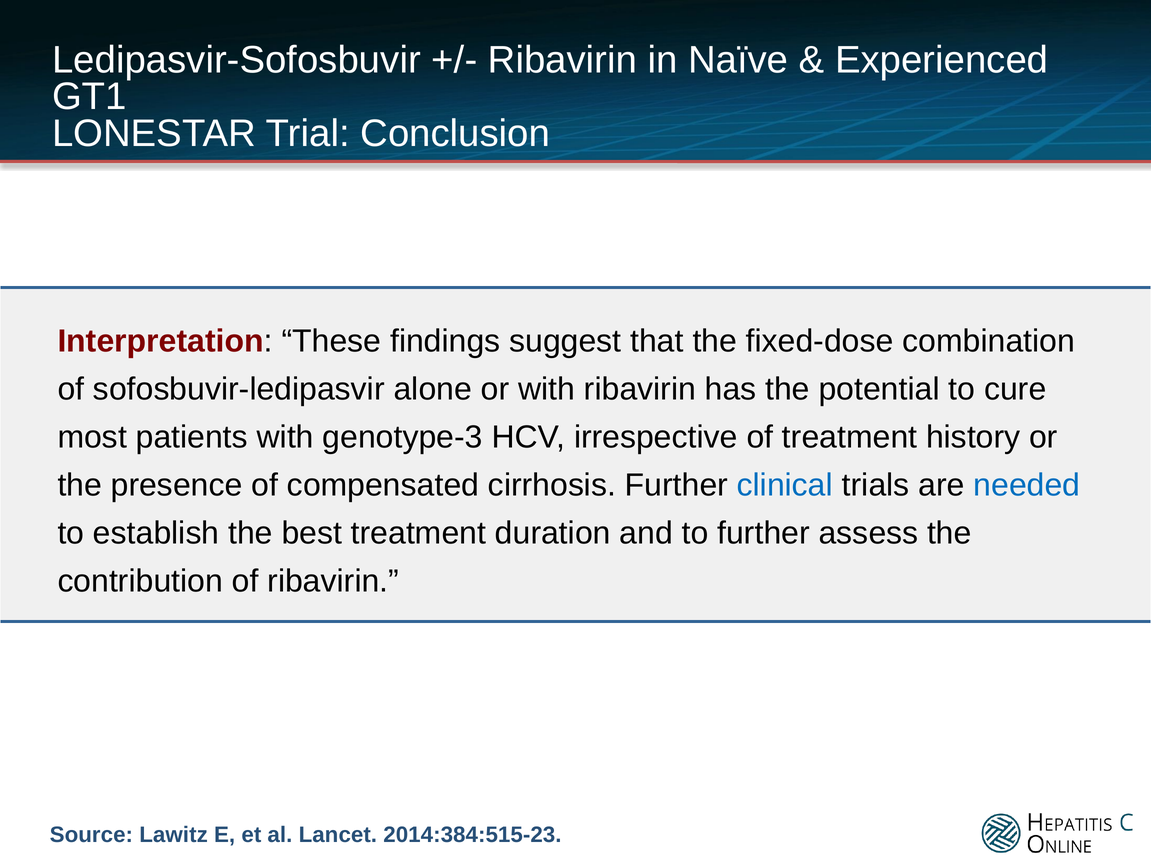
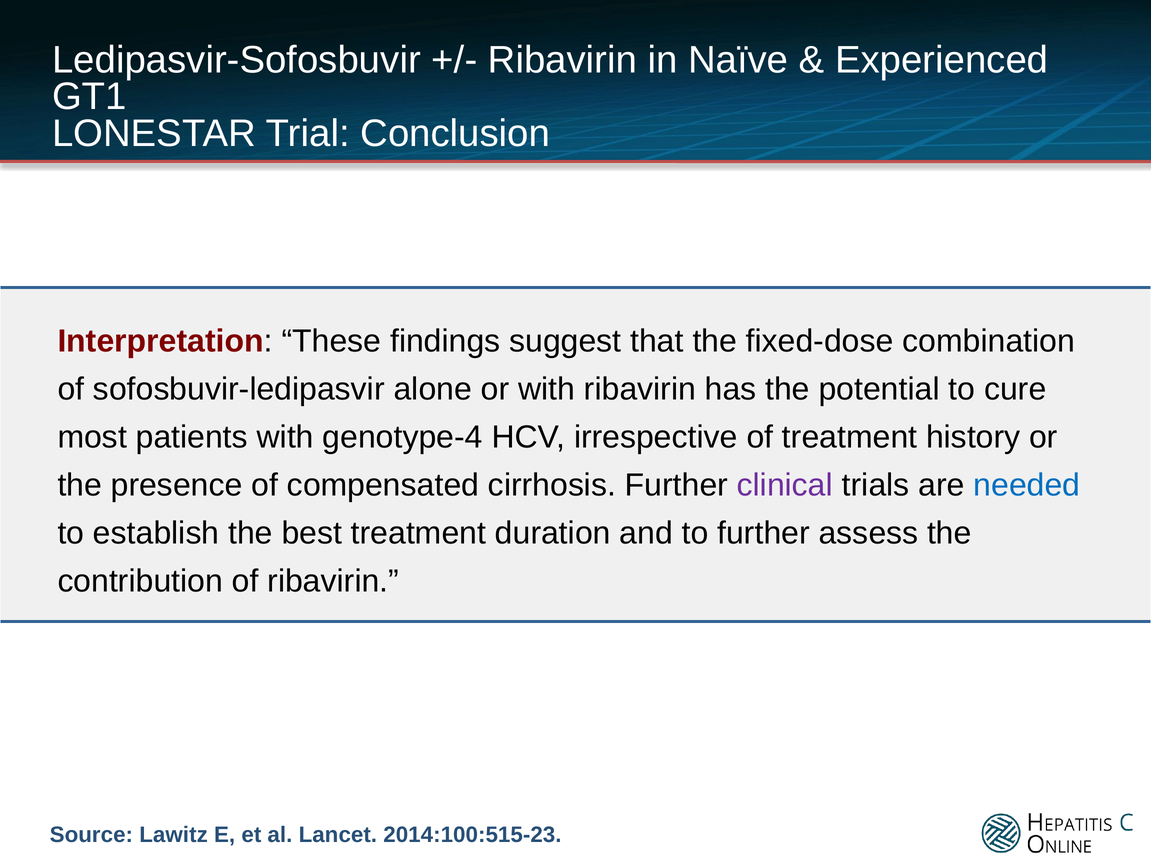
genotype-3: genotype-3 -> genotype-4
clinical colour: blue -> purple
2014:384:515-23: 2014:384:515-23 -> 2014:100:515-23
